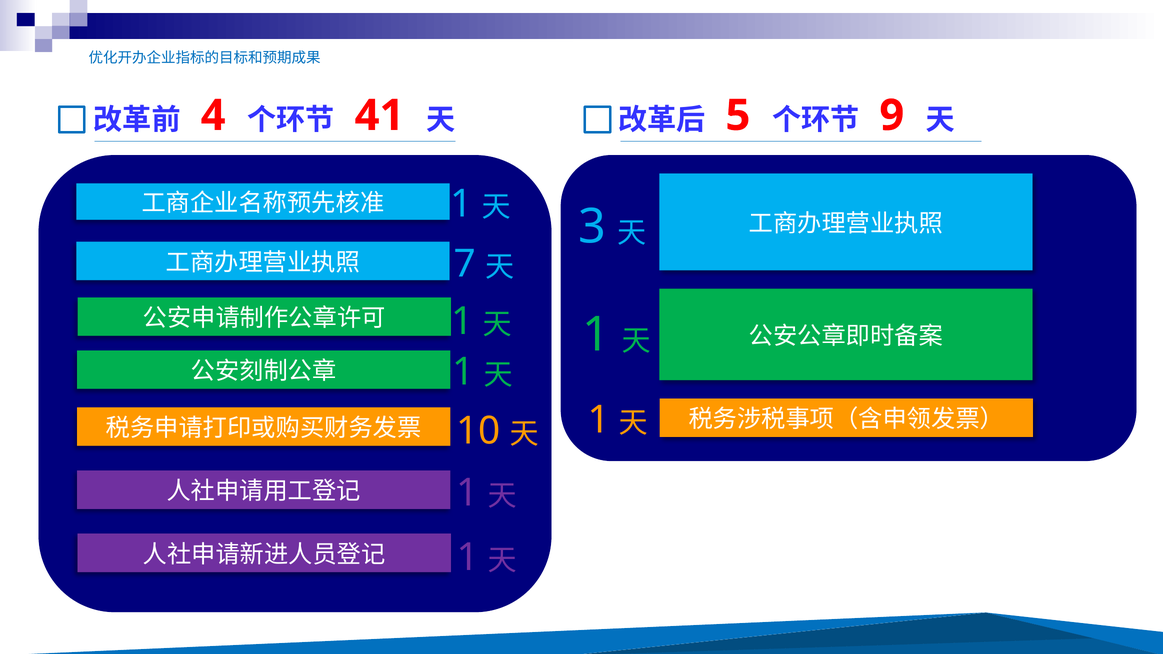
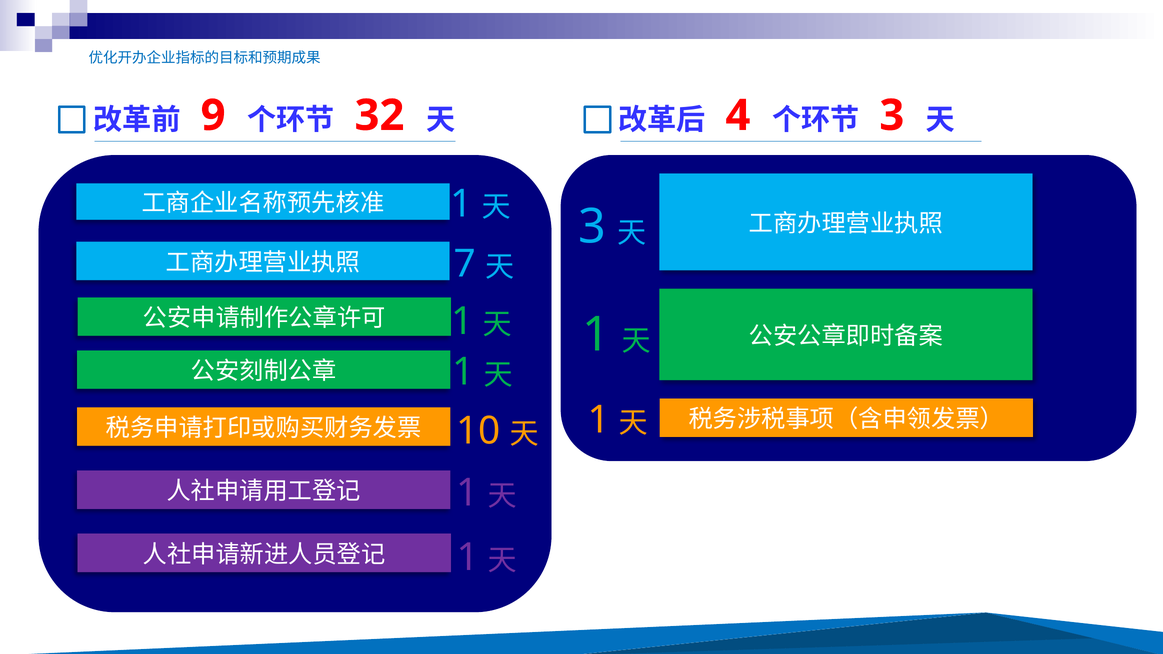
4: 4 -> 9
41: 41 -> 32
5: 5 -> 4
9 at (892, 116): 9 -> 3
